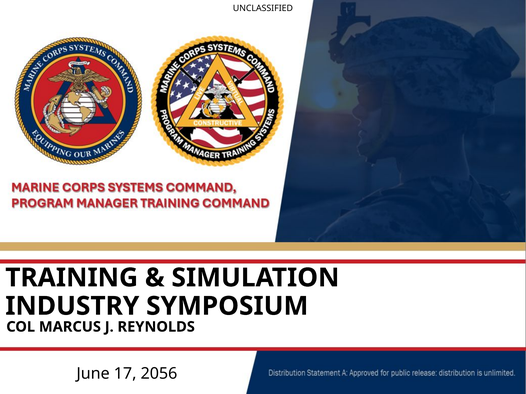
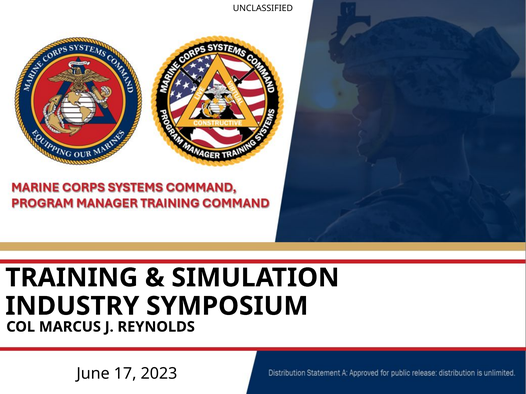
2056: 2056 -> 2023
